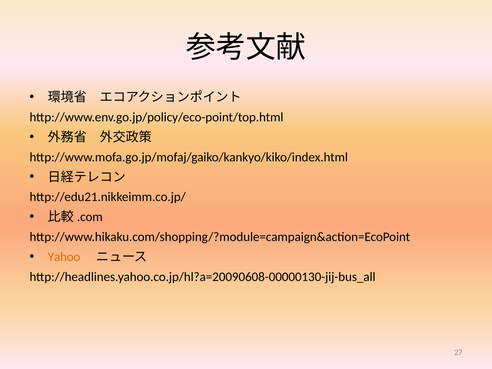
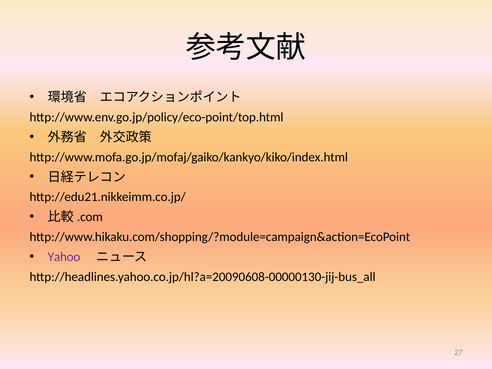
Yahoo colour: orange -> purple
